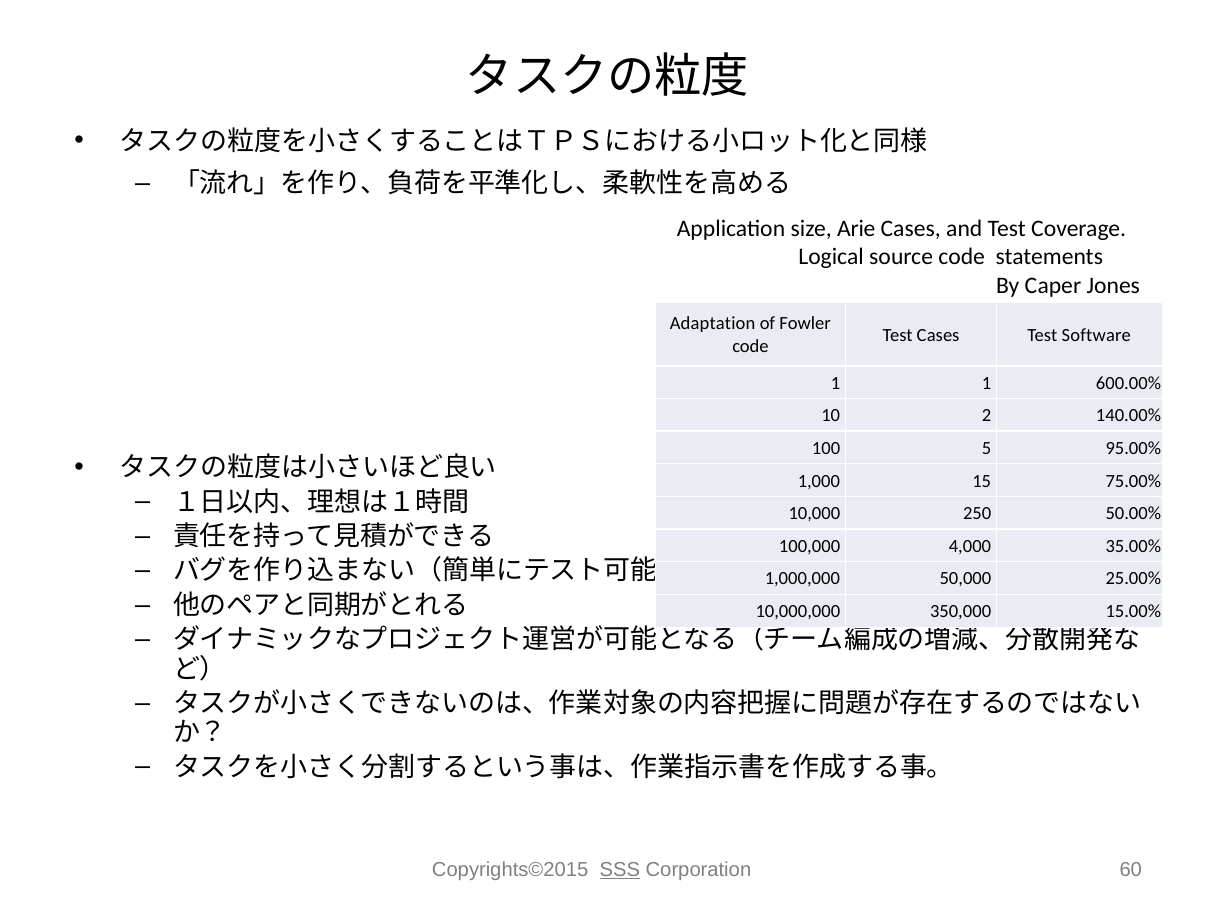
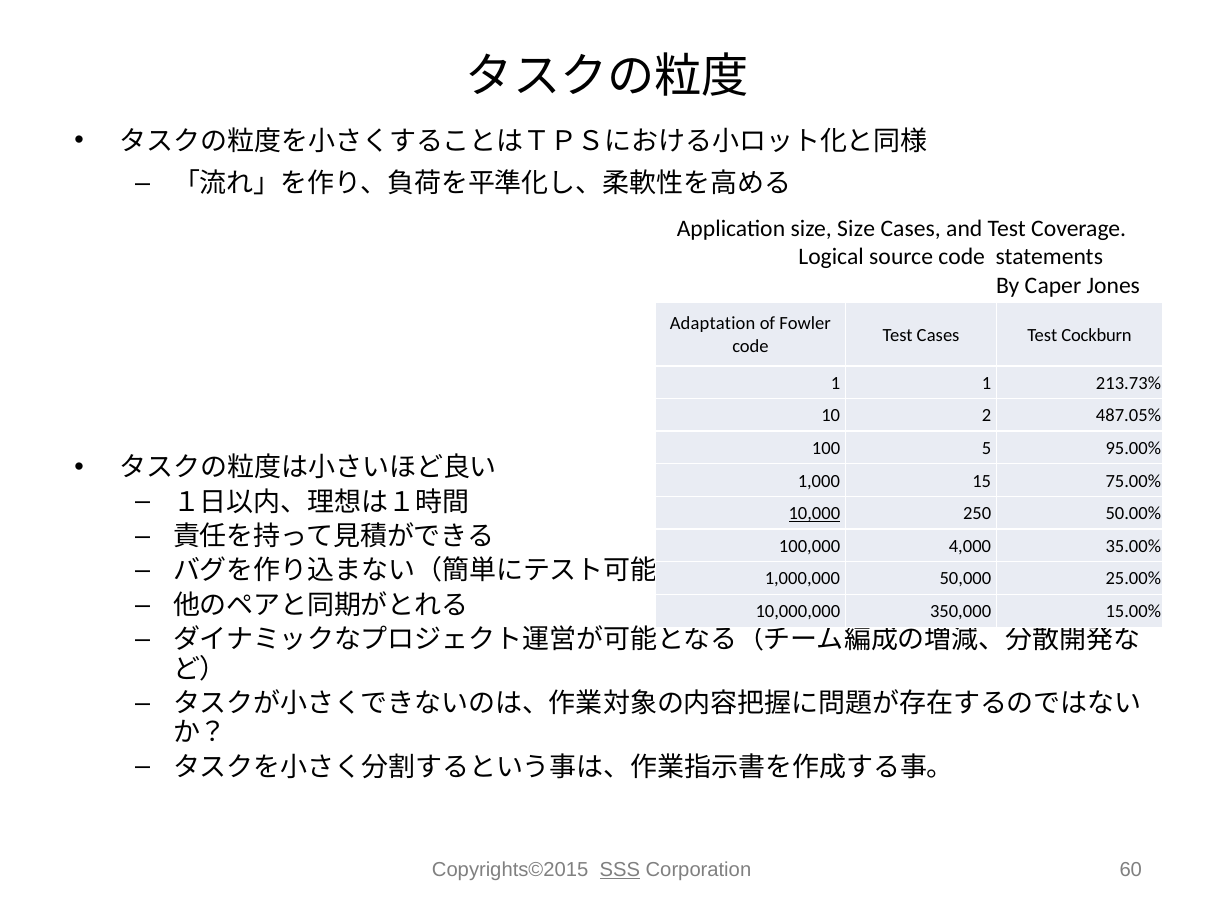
size Arie: Arie -> Size
Software: Software -> Cockburn
600.00%: 600.00% -> 213.73%
140.00%: 140.00% -> 487.05%
10,000 underline: none -> present
